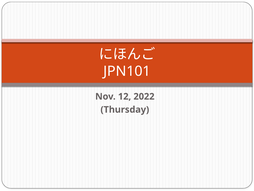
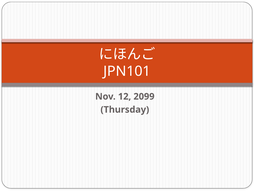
2022: 2022 -> 2099
